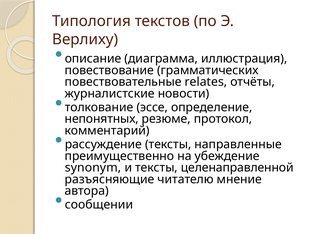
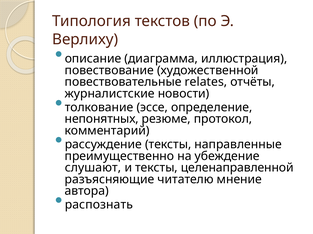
грамматических: грамматических -> художественной
synonym: synonym -> слушают
сообщении: сообщении -> распознать
